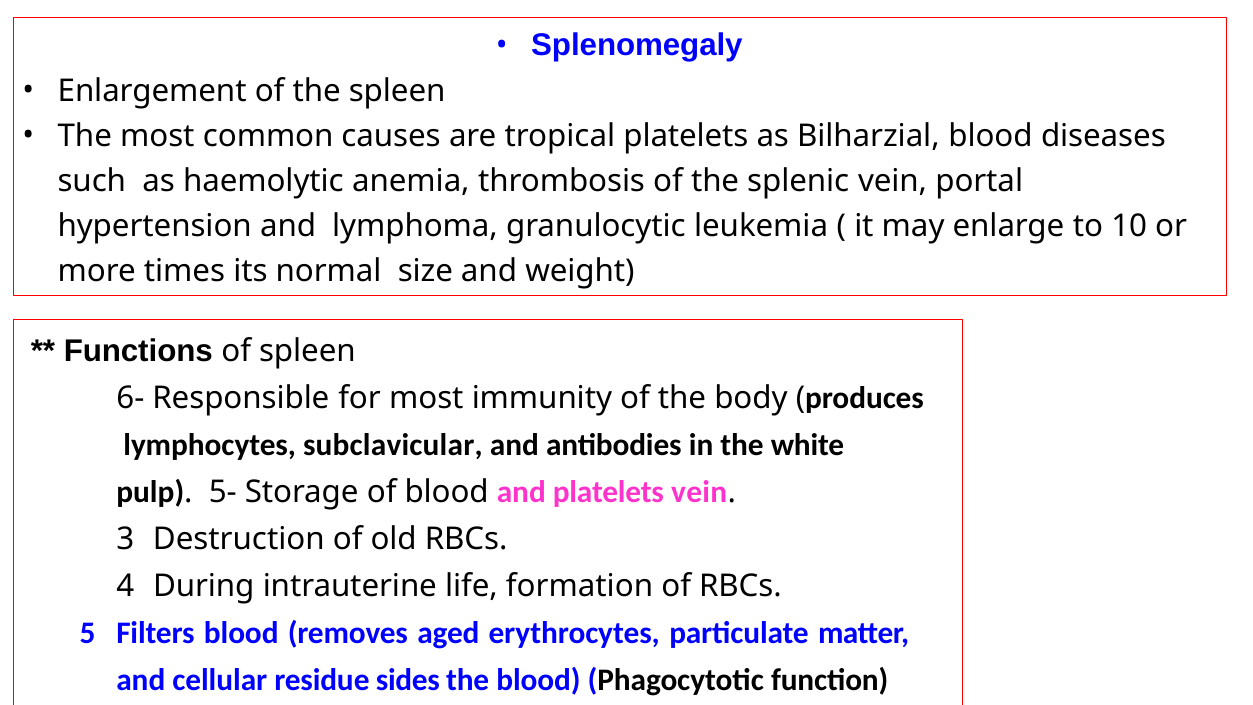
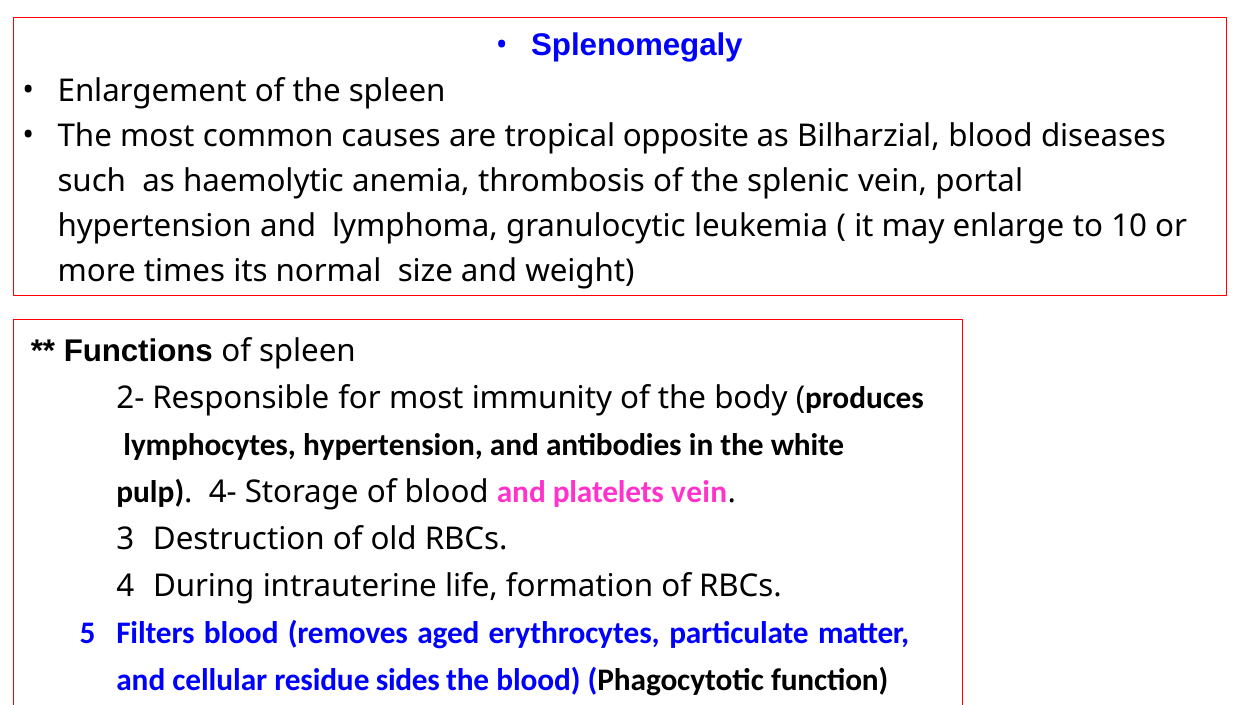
tropical platelets: platelets -> opposite
6-: 6- -> 2-
lymphocytes subclavicular: subclavicular -> hypertension
5-: 5- -> 4-
